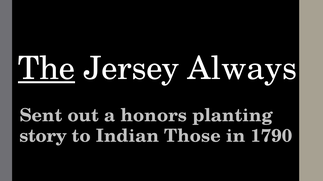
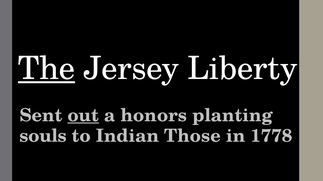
Always: Always -> Liberty
out underline: none -> present
story: story -> souls
1790: 1790 -> 1778
